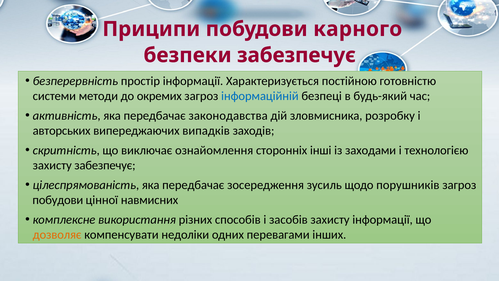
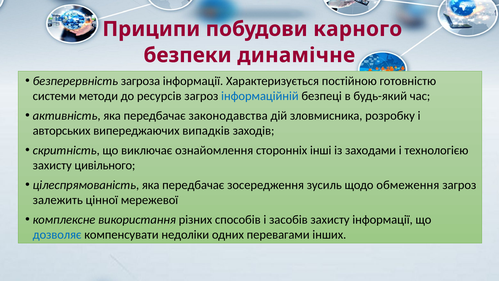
безпеки забезпечує: забезпечує -> динамічне
простір: простір -> загроза
окремих: окремих -> ресурсів
захисту забезпечує: забезпечує -> цивільного
порушників: порушників -> обмеження
побудови at (58, 200): побудови -> залежить
навмисних: навмисних -> мережевої
дозволяє colour: orange -> blue
